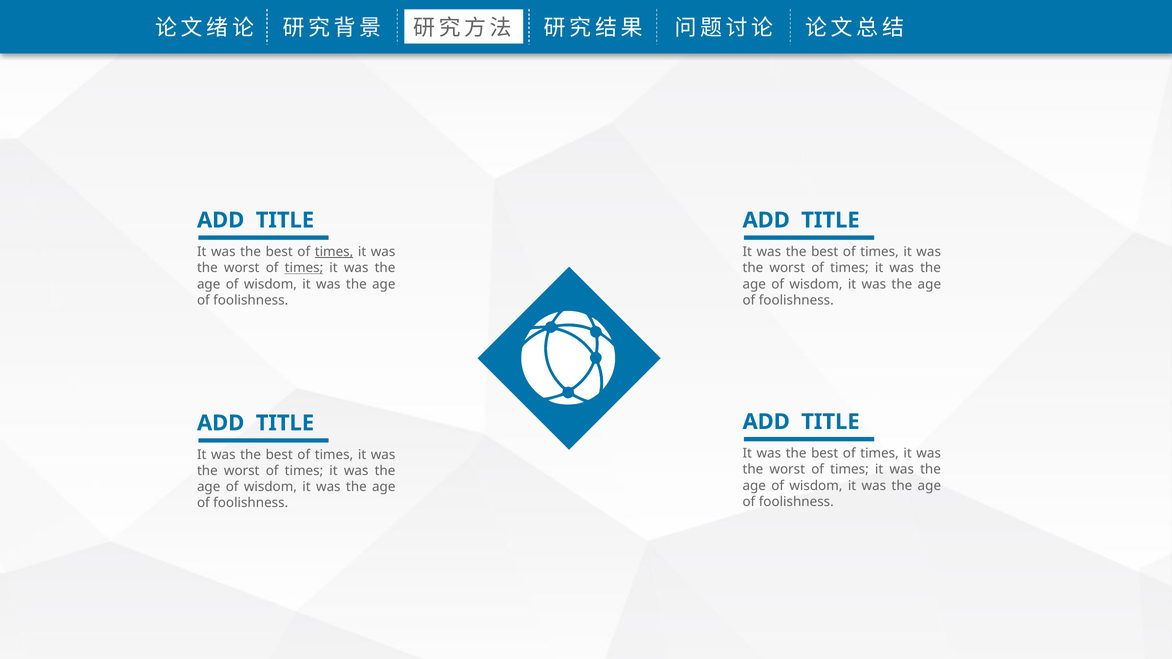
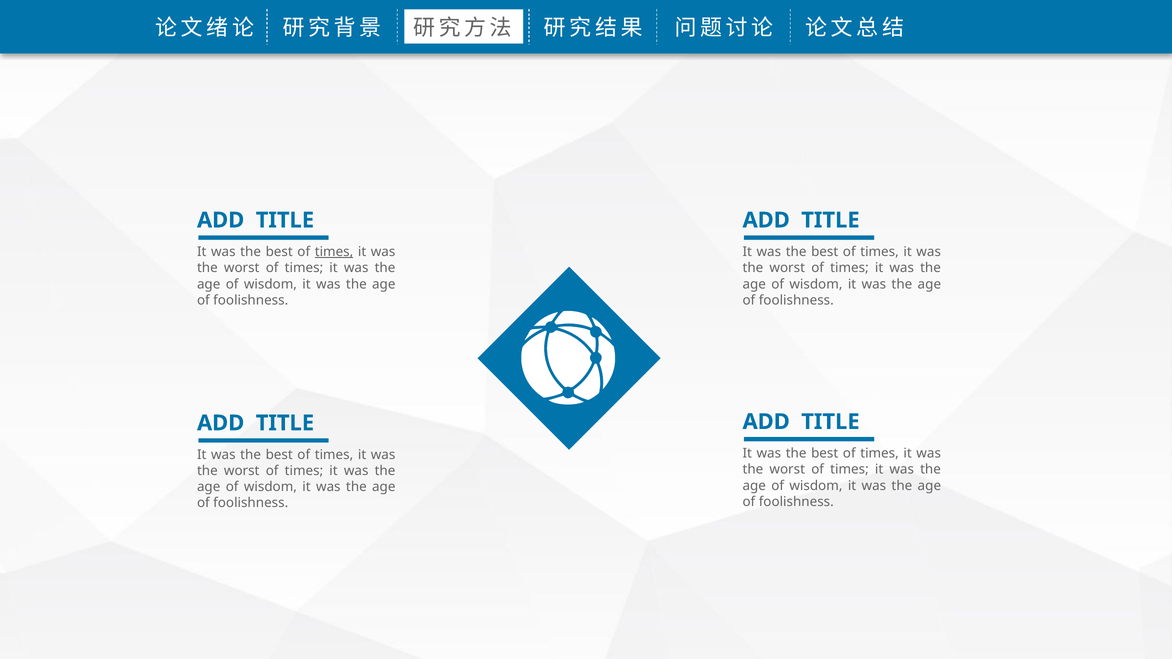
times at (304, 268) underline: present -> none
